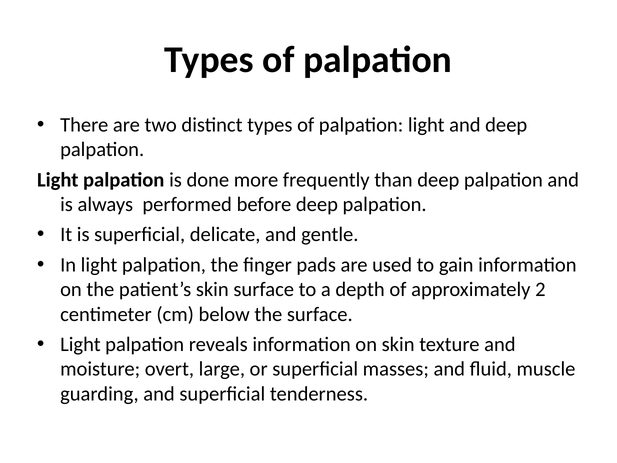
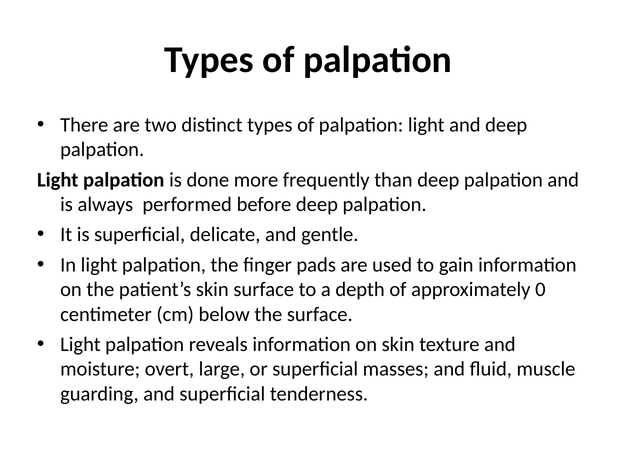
2: 2 -> 0
